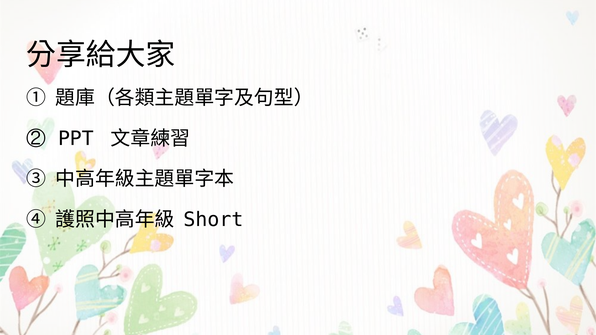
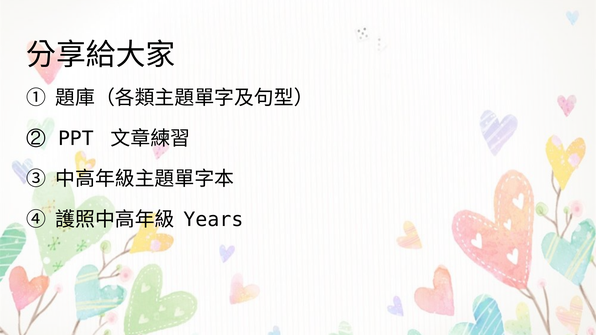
Short: Short -> Years
